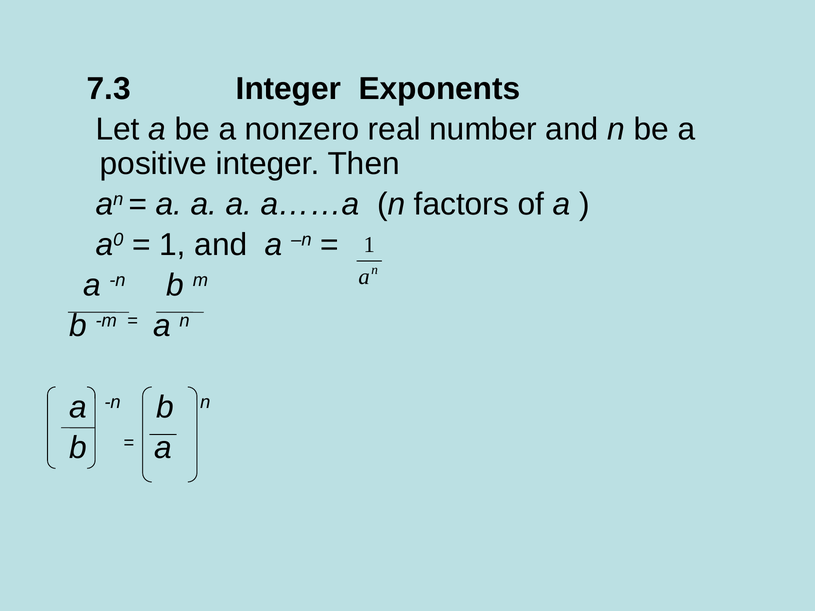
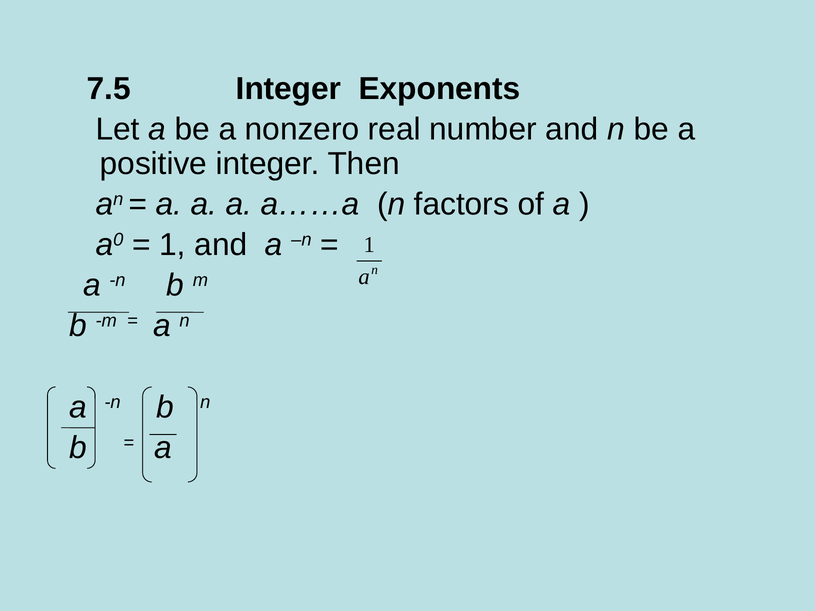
7.3: 7.3 -> 7.5
